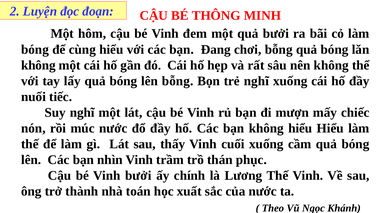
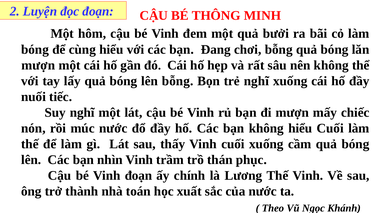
không at (38, 65): không -> mượn
hiểu Hiểu: Hiểu -> Cuối
Vinh bưởi: bưởi -> đoạn
